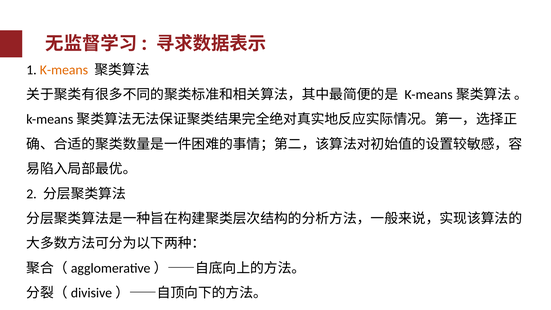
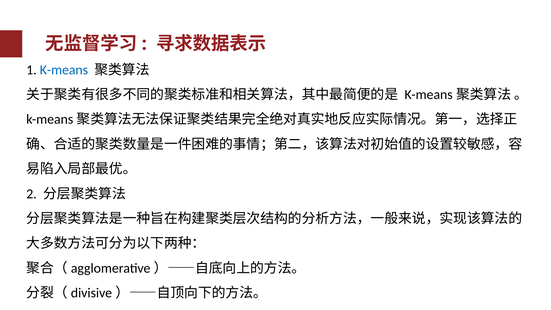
K-means colour: orange -> blue
